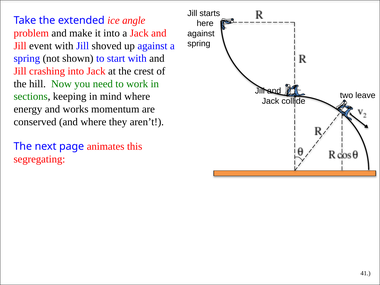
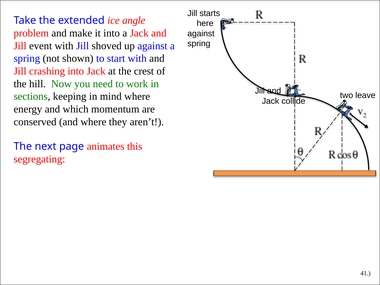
works: works -> which
